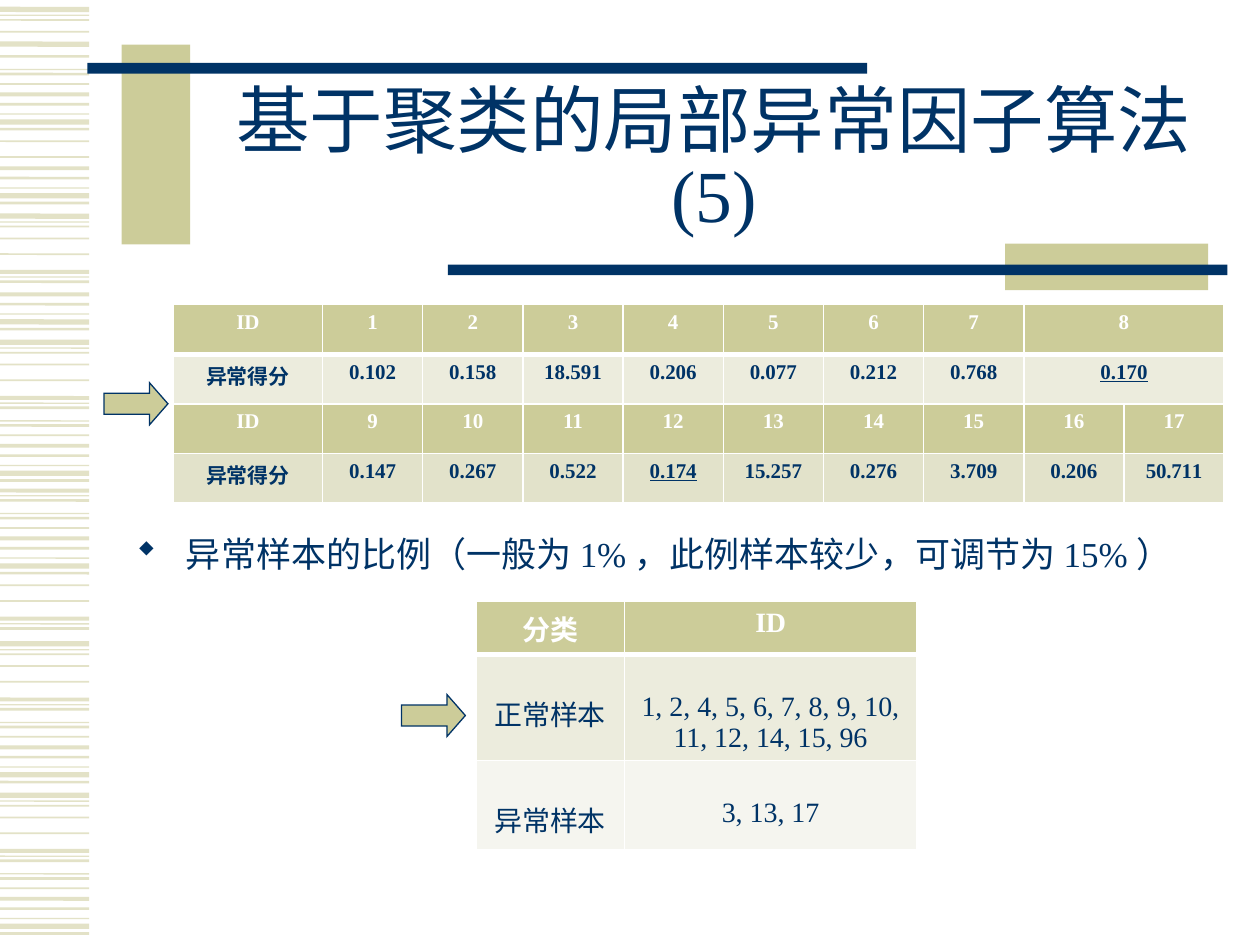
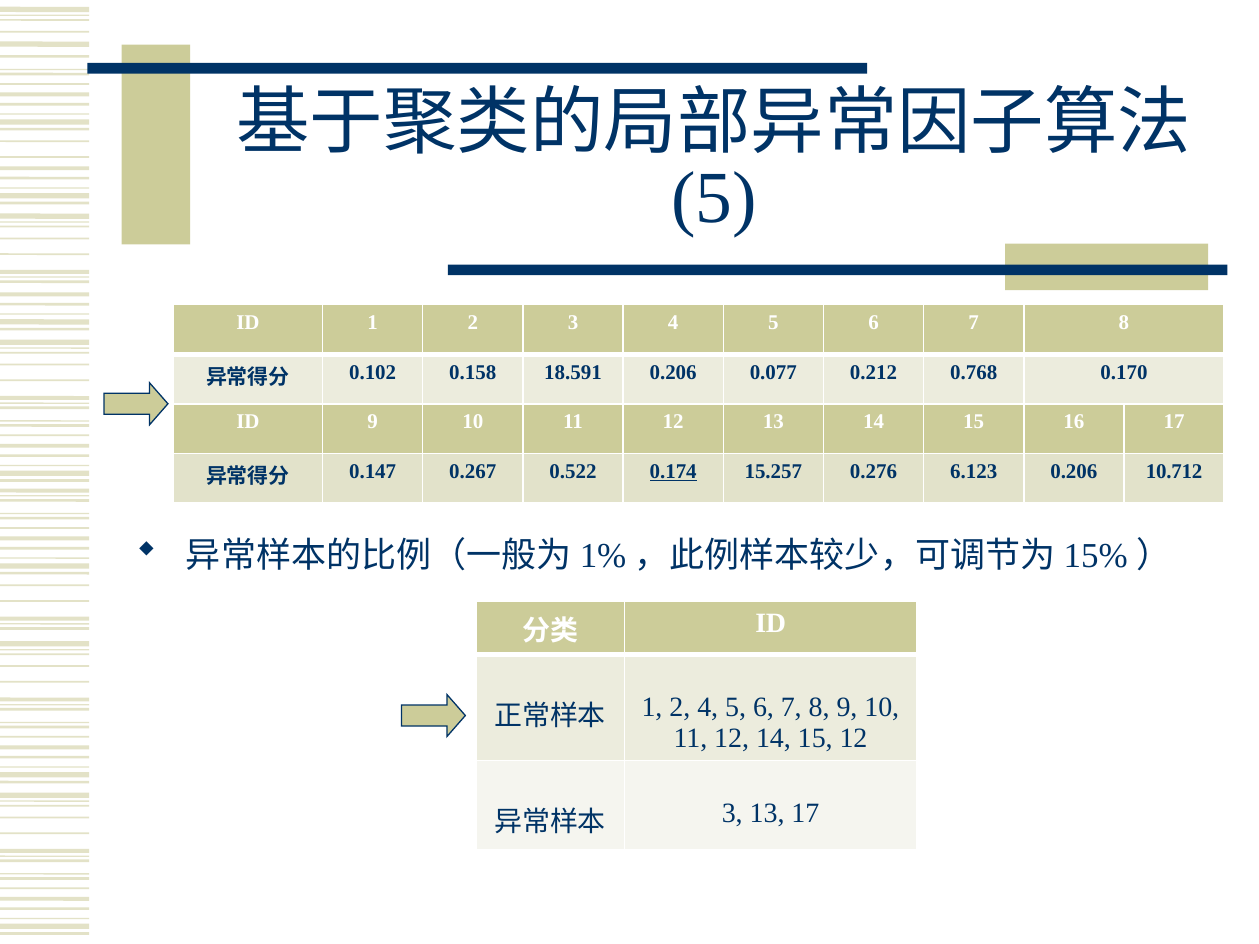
0.170 underline: present -> none
3.709: 3.709 -> 6.123
50.711: 50.711 -> 10.712
15 96: 96 -> 12
